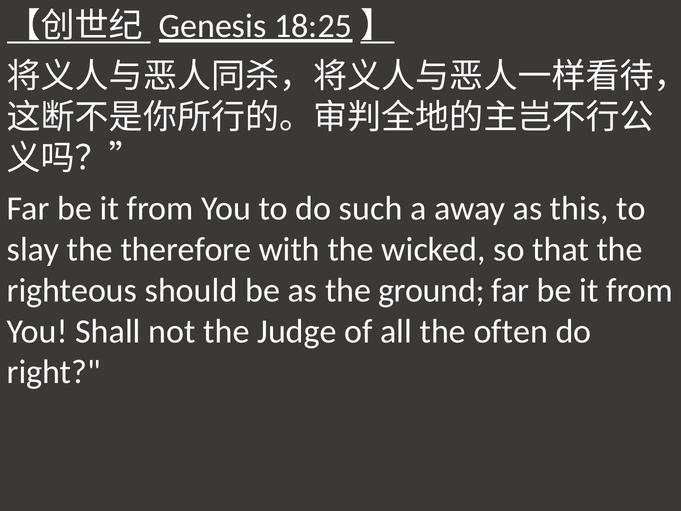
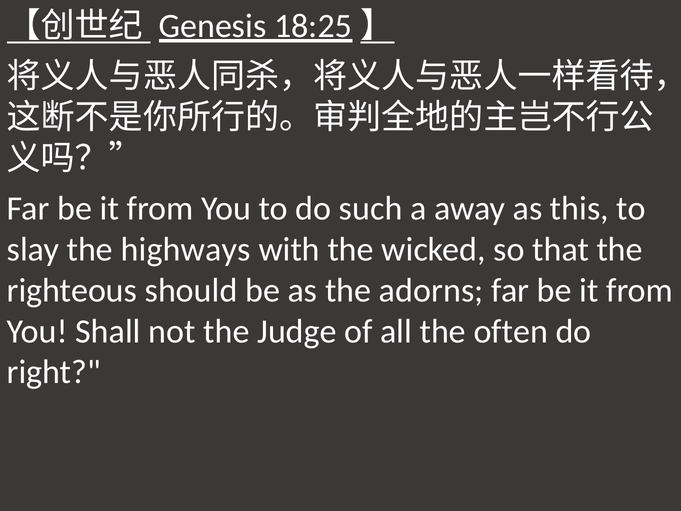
therefore: therefore -> highways
ground: ground -> adorns
